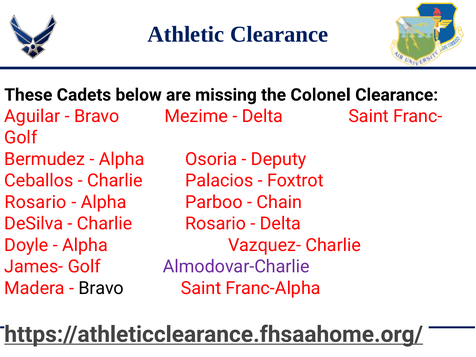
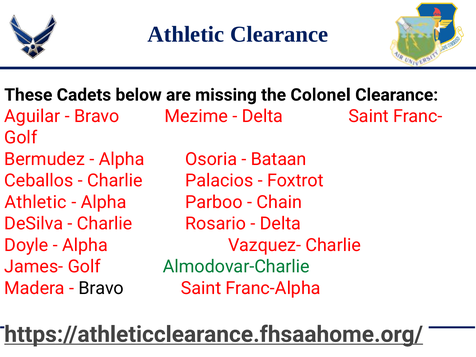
Deputy: Deputy -> Bataan
Rosario at (36, 202): Rosario -> Athletic
Almodovar-Charlie colour: purple -> green
